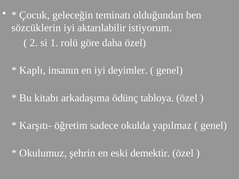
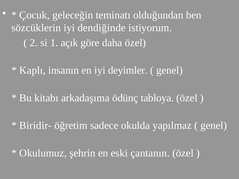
aktarılabilir: aktarılabilir -> dendiğinde
rolü: rolü -> açık
Karşıtı-: Karşıtı- -> Biridir-
demektir: demektir -> çantanın
